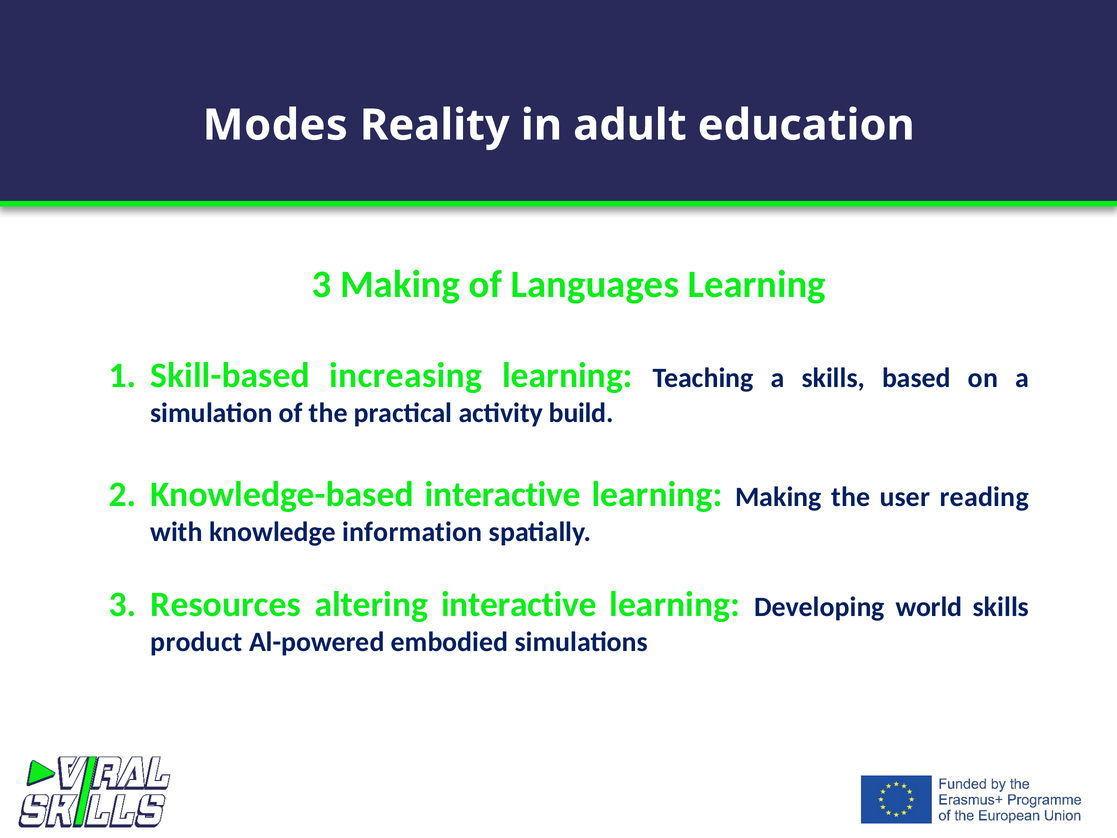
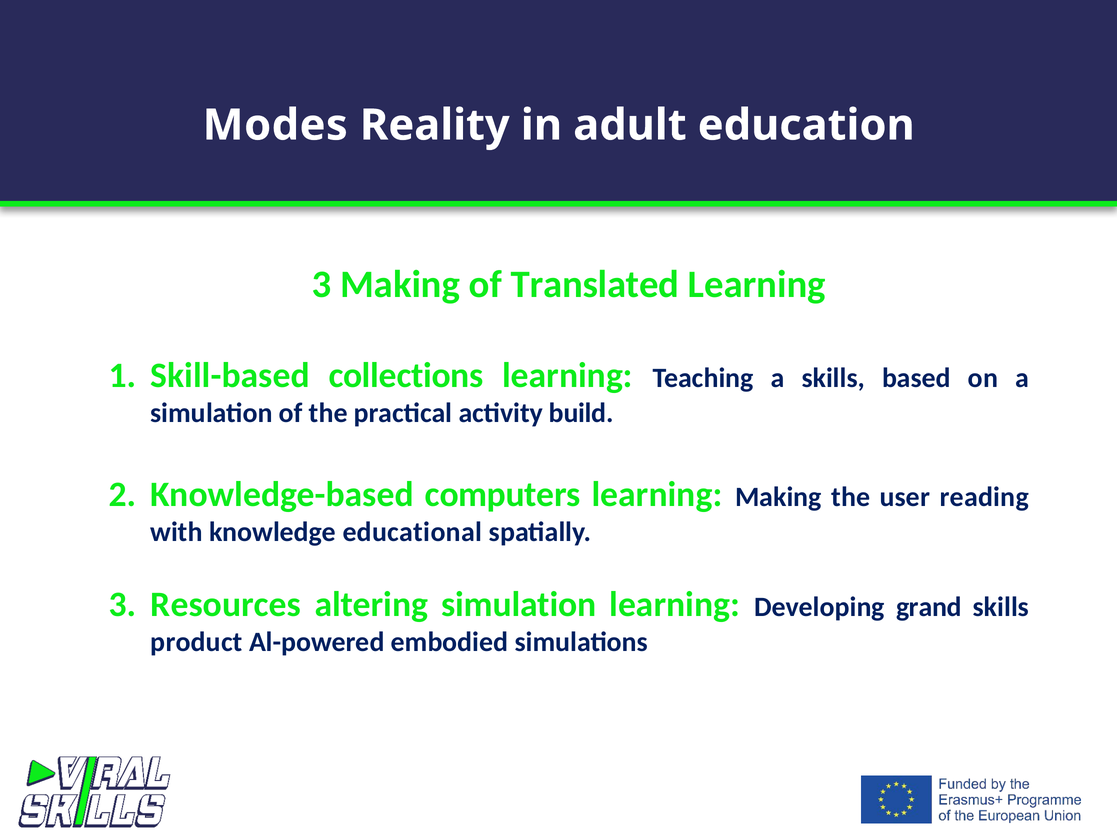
Languages: Languages -> Translated
increasing: increasing -> collections
Knowledge-based interactive: interactive -> computers
information: information -> educational
altering interactive: interactive -> simulation
world: world -> grand
